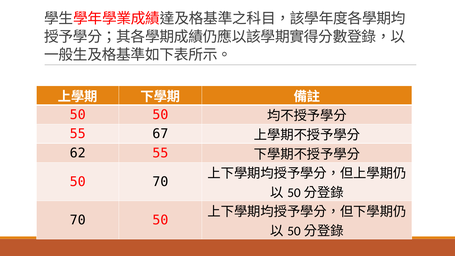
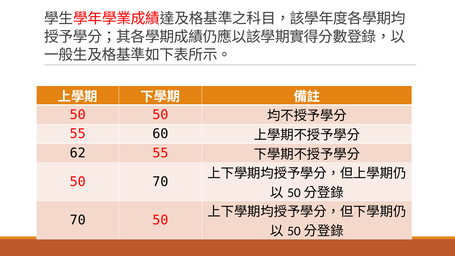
67: 67 -> 60
